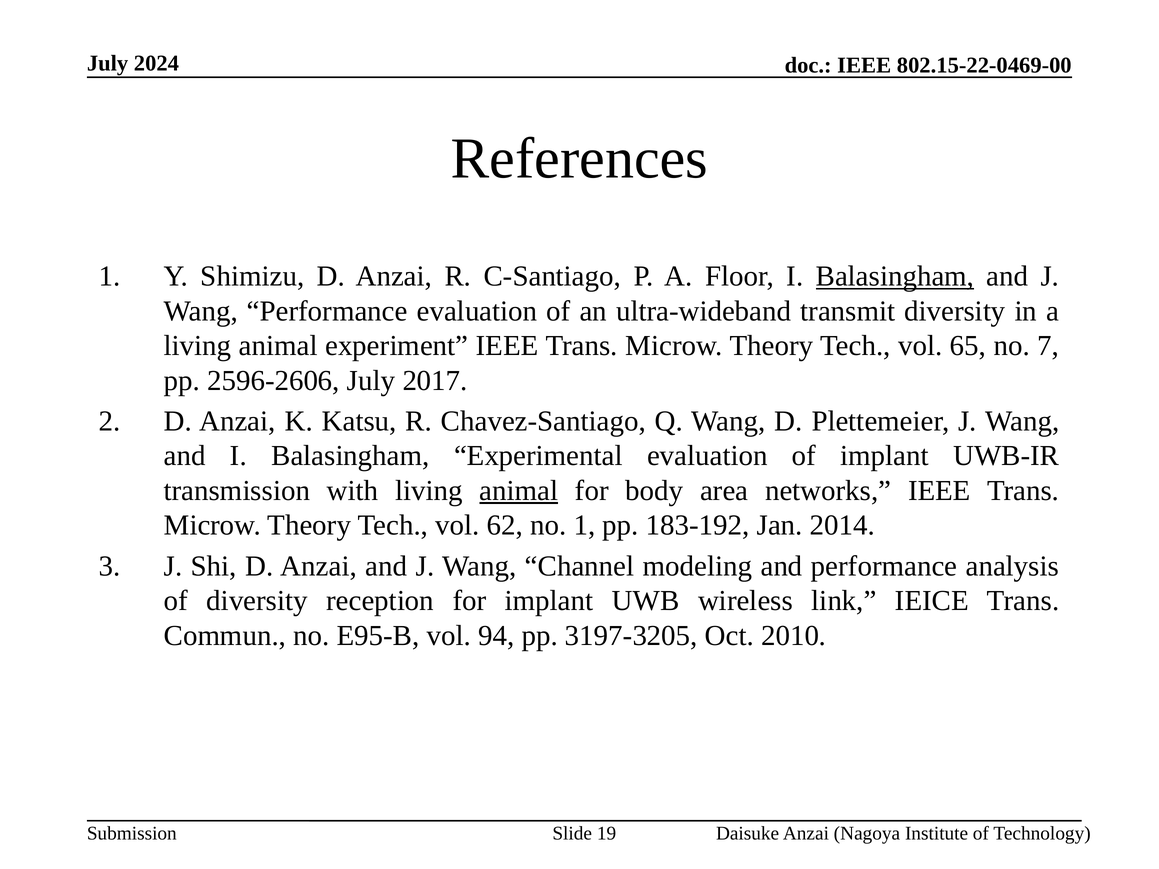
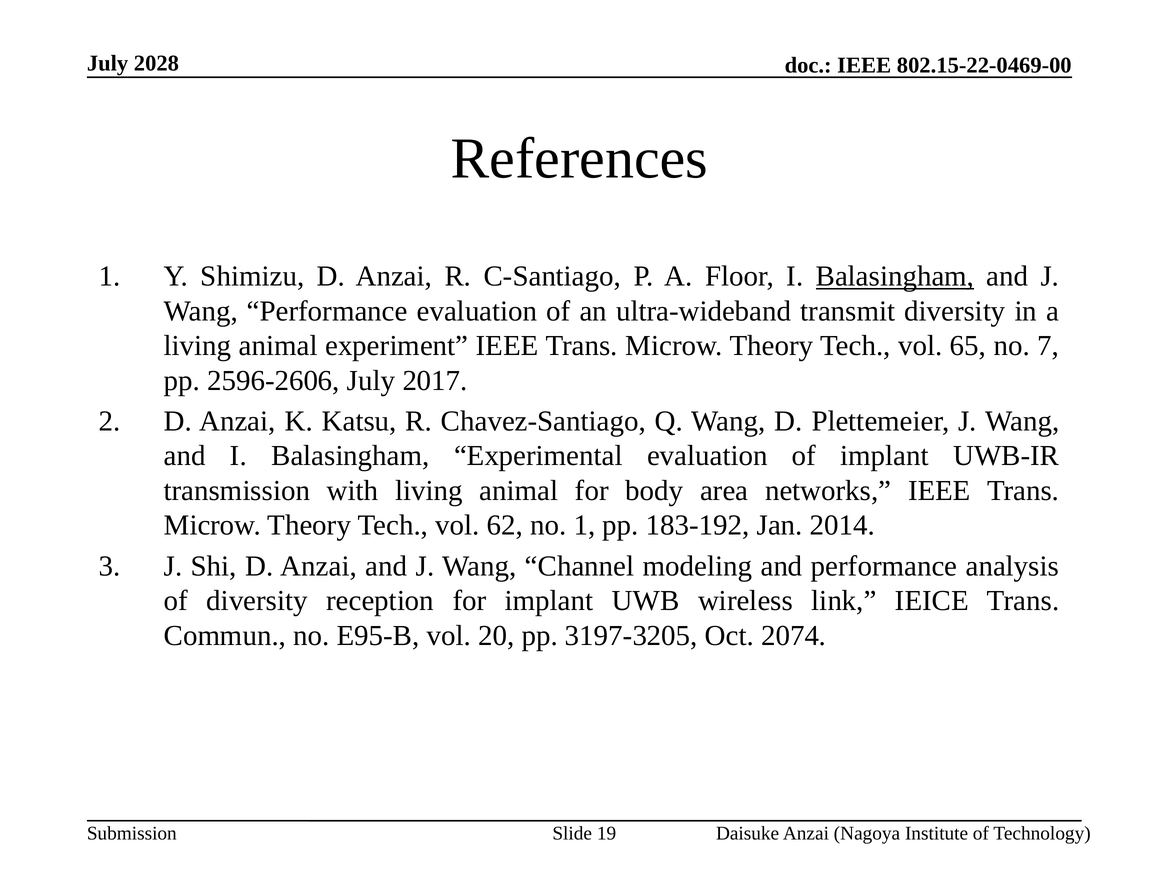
2024: 2024 -> 2028
animal at (519, 491) underline: present -> none
94: 94 -> 20
2010: 2010 -> 2074
